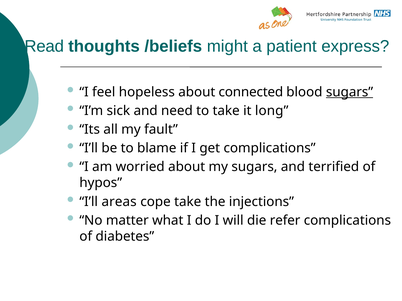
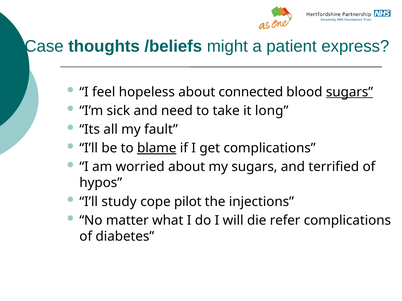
Read: Read -> Case
blame underline: none -> present
areas: areas -> study
cope take: take -> pilot
